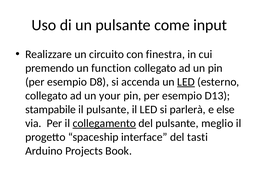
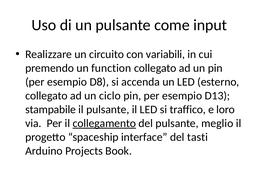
finestra: finestra -> variabili
LED at (186, 82) underline: present -> none
your: your -> ciclo
parlerà: parlerà -> traffico
else: else -> loro
